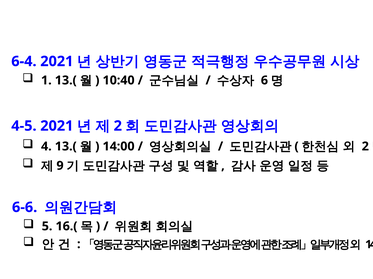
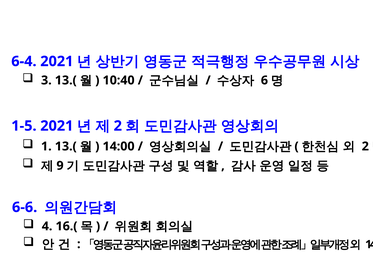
1: 1 -> 3
4-5: 4-5 -> 1-5
4: 4 -> 1
5: 5 -> 4
